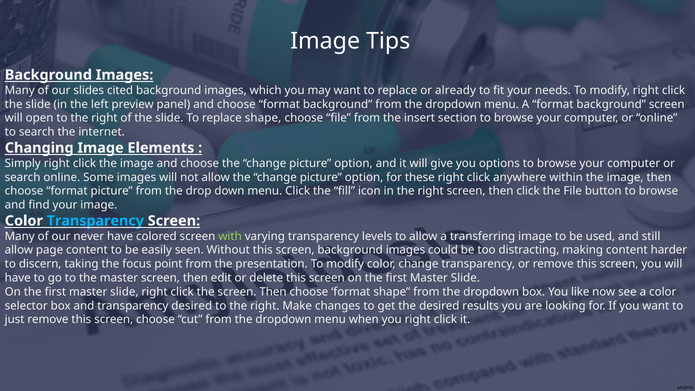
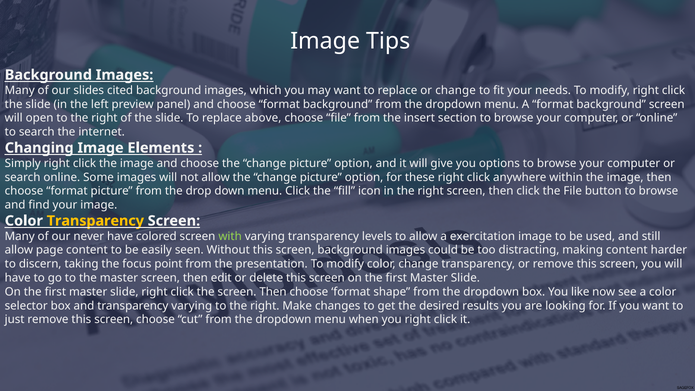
or already: already -> change
replace shape: shape -> above
Transparency at (95, 221) colour: light blue -> yellow
transferring: transferring -> exercitation
transparency desired: desired -> varying
